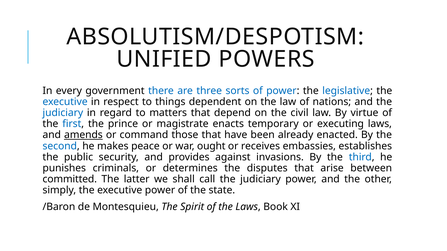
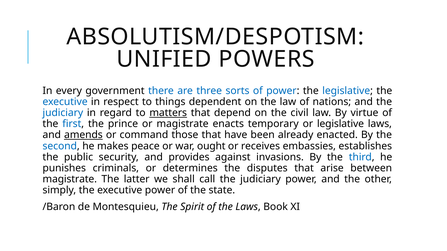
matters underline: none -> present
or executing: executing -> legislative
committed at (70, 179): committed -> magistrate
